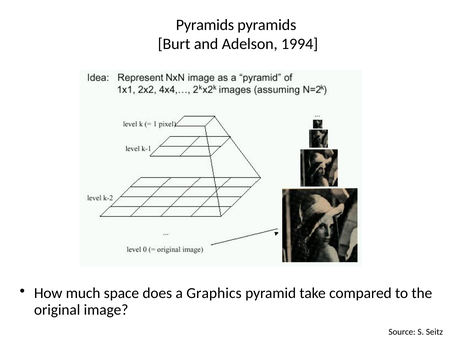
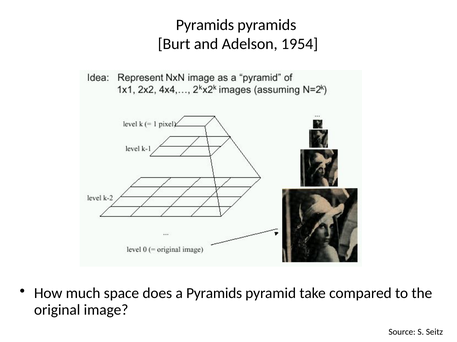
1994: 1994 -> 1954
a Graphics: Graphics -> Pyramids
